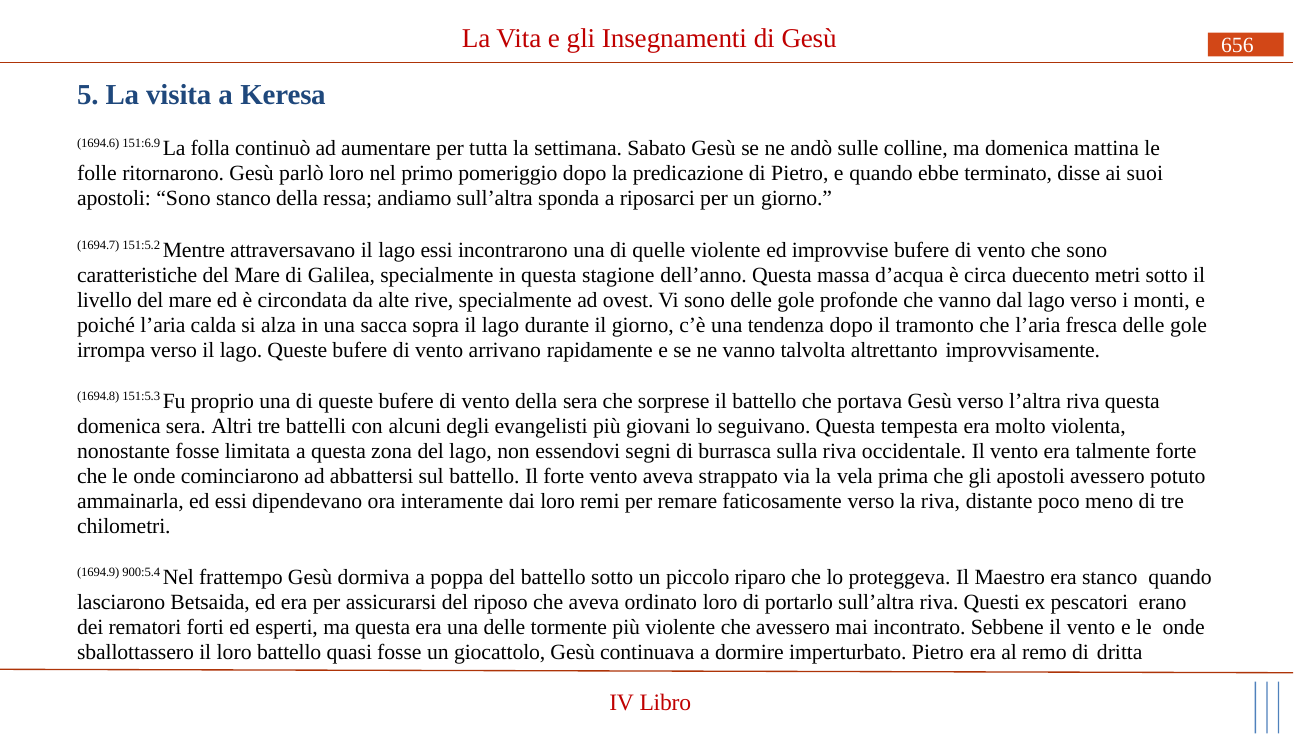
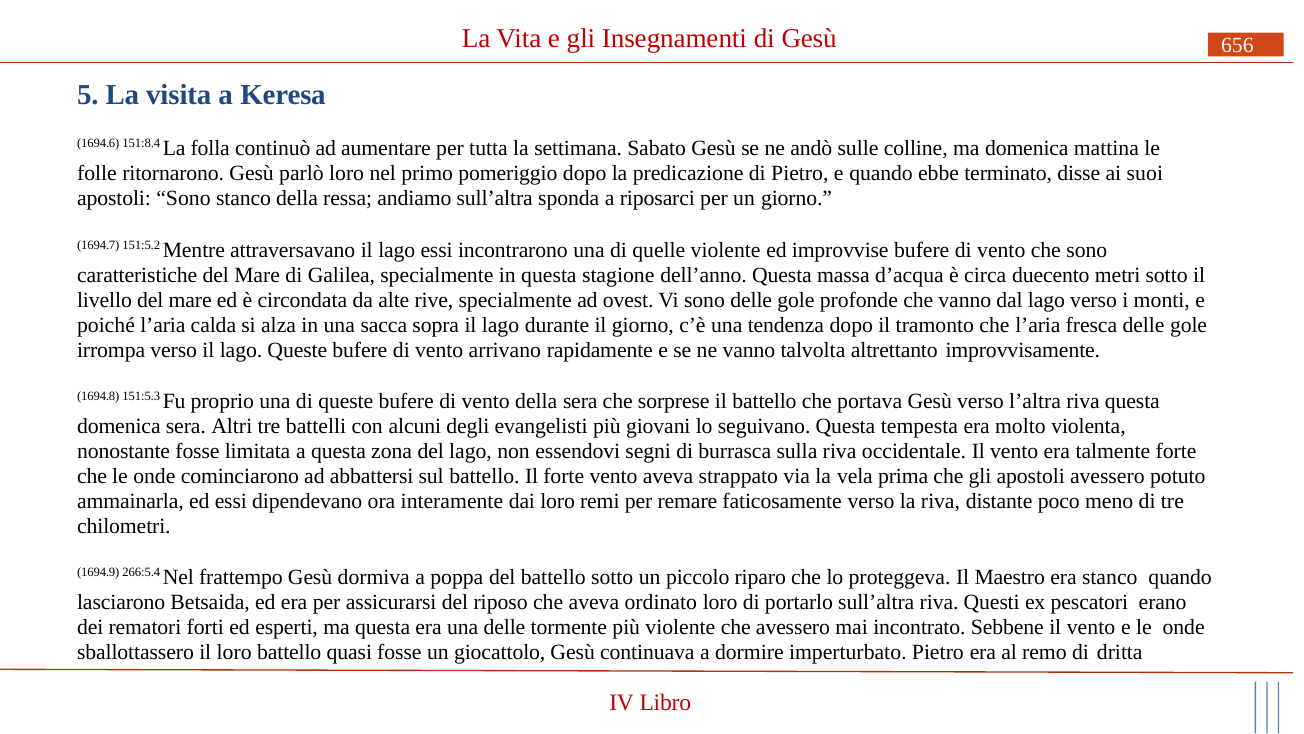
151:6.9: 151:6.9 -> 151:8.4
900:5.4: 900:5.4 -> 266:5.4
